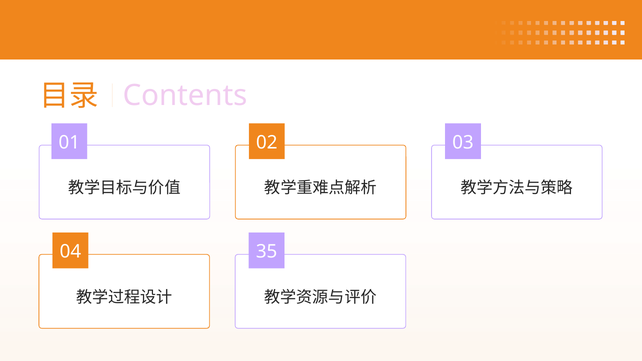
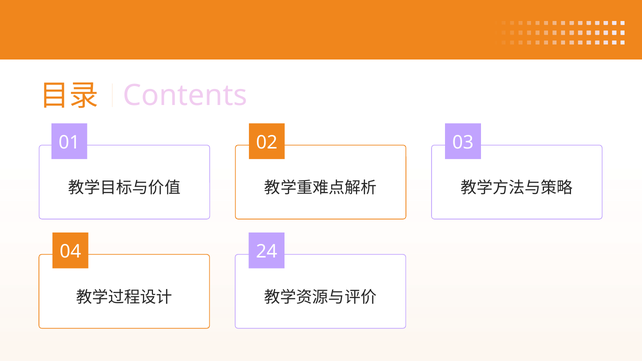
35: 35 -> 24
